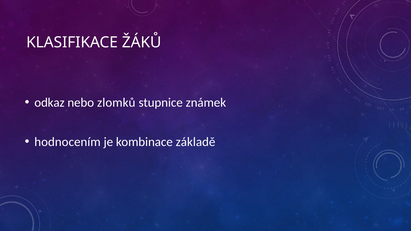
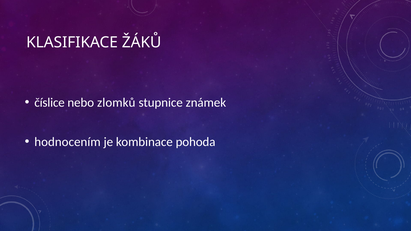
odkaz: odkaz -> číslice
základě: základě -> pohoda
